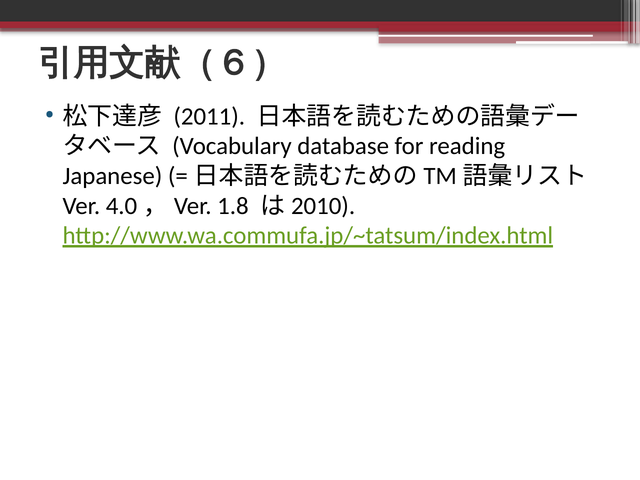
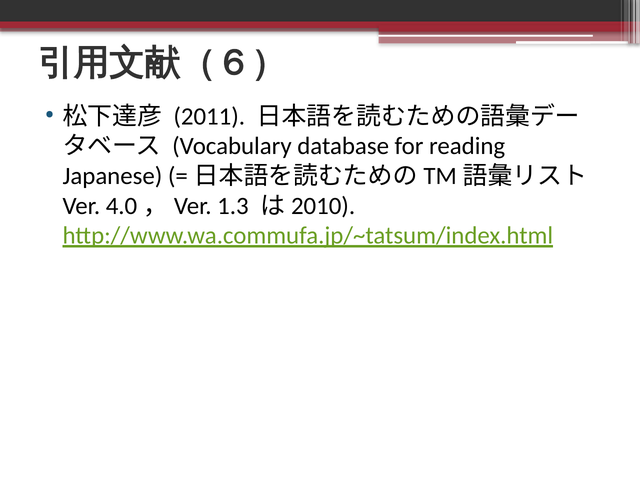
1.8: 1.8 -> 1.3
